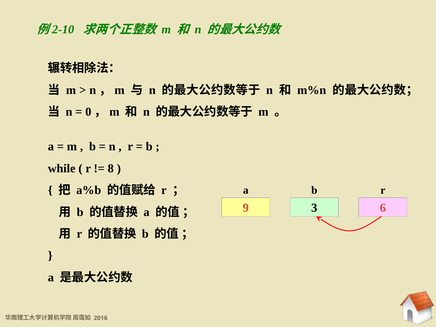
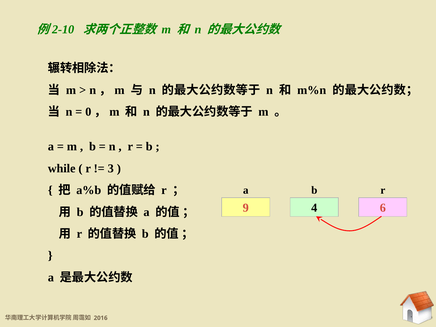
8: 8 -> 3
3: 3 -> 4
